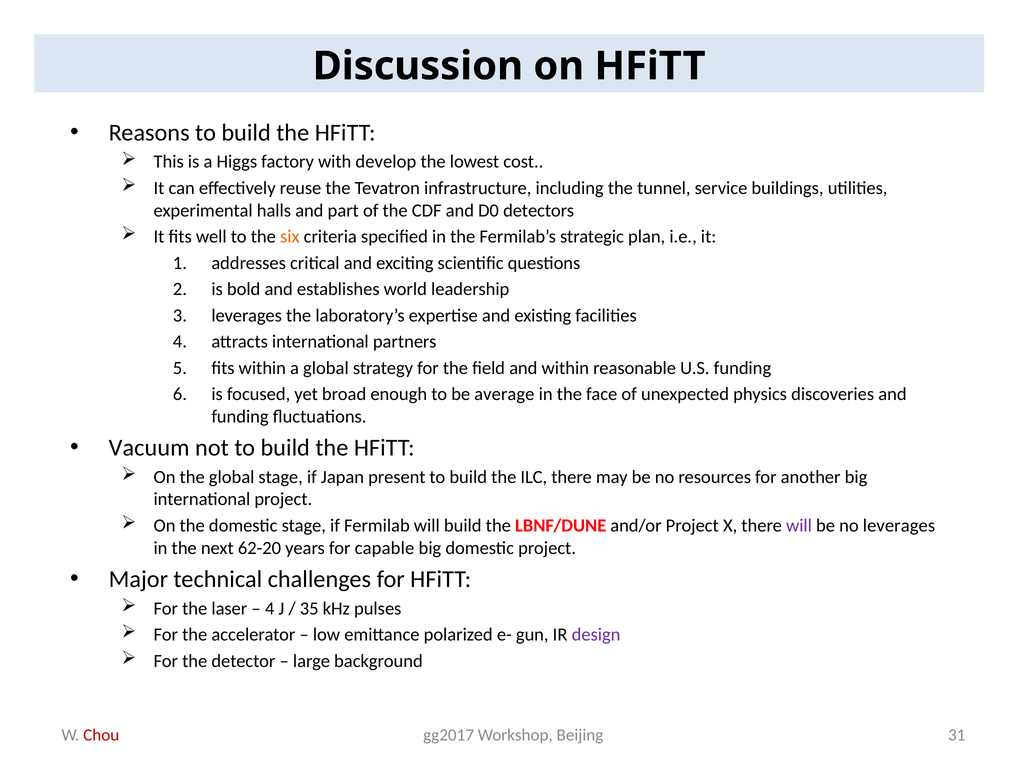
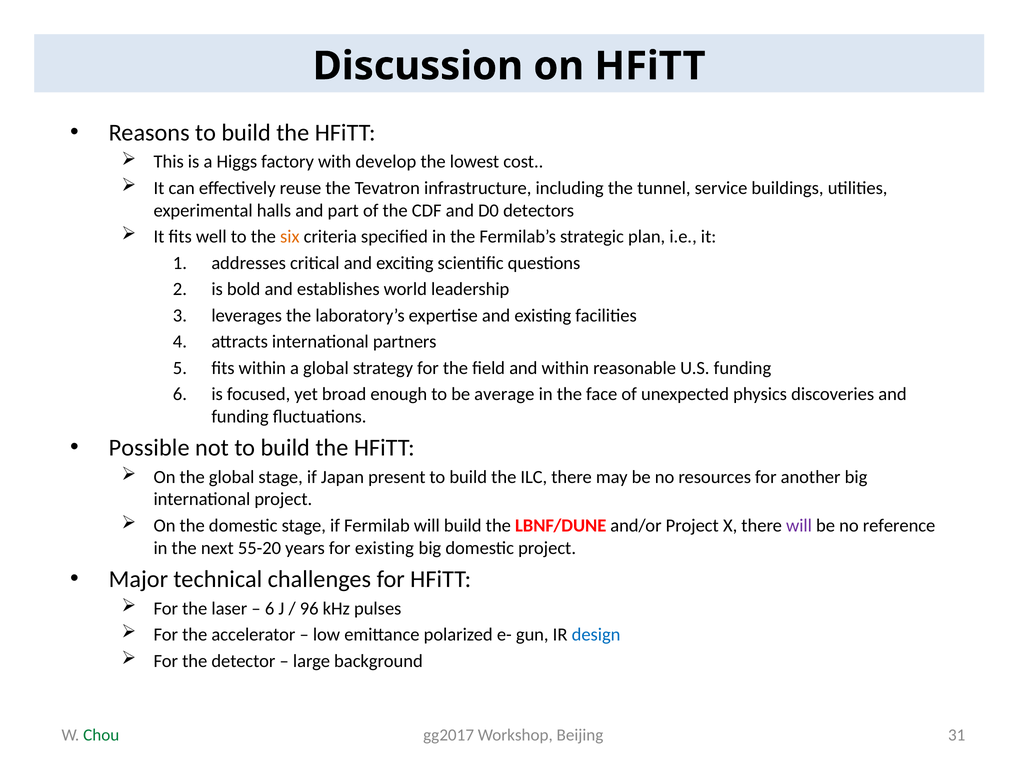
Vacuum: Vacuum -> Possible
no leverages: leverages -> reference
62-20: 62-20 -> 55-20
for capable: capable -> existing
4 at (270, 609): 4 -> 6
35: 35 -> 96
design colour: purple -> blue
Chou colour: red -> green
